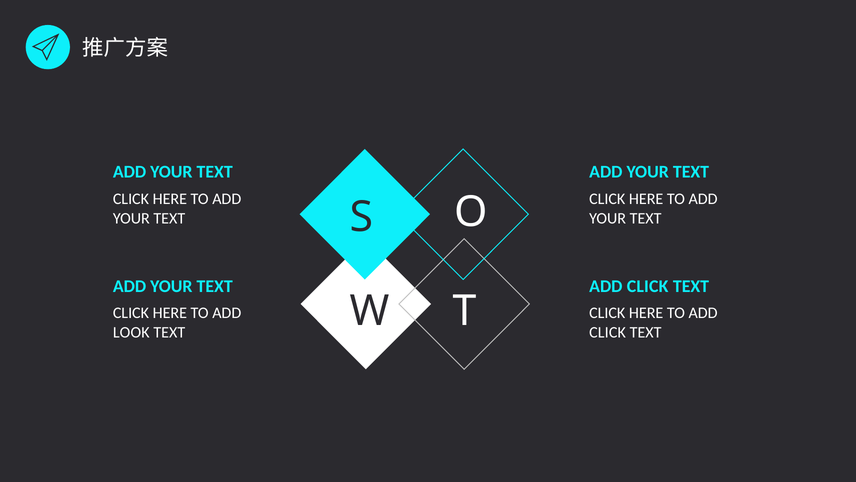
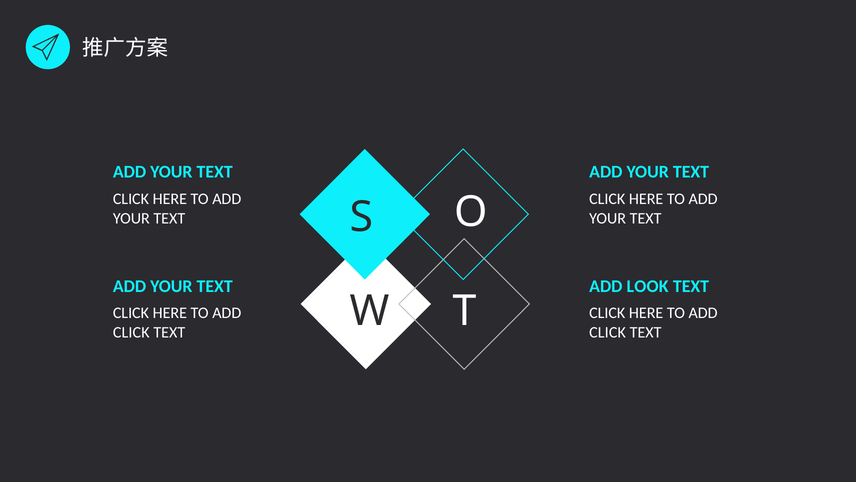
CLICK at (648, 286): CLICK -> LOOK
LOOK at (131, 332): LOOK -> CLICK
